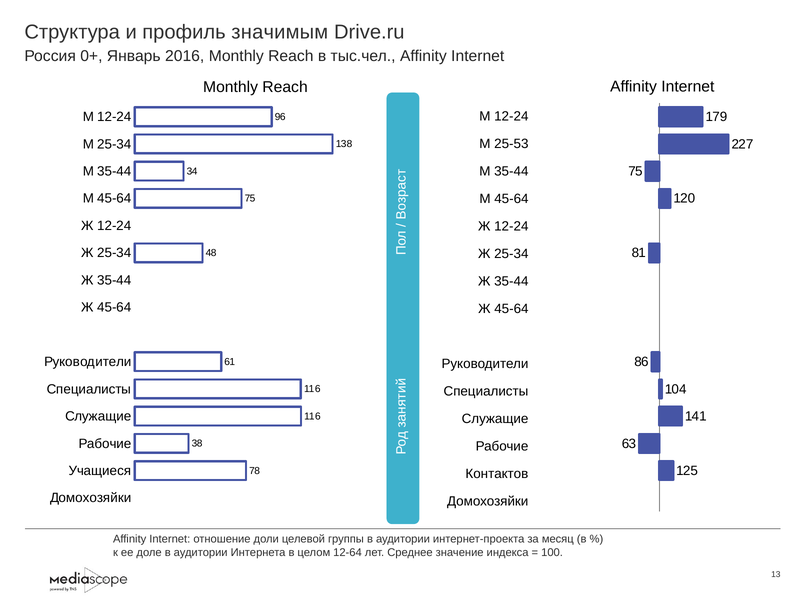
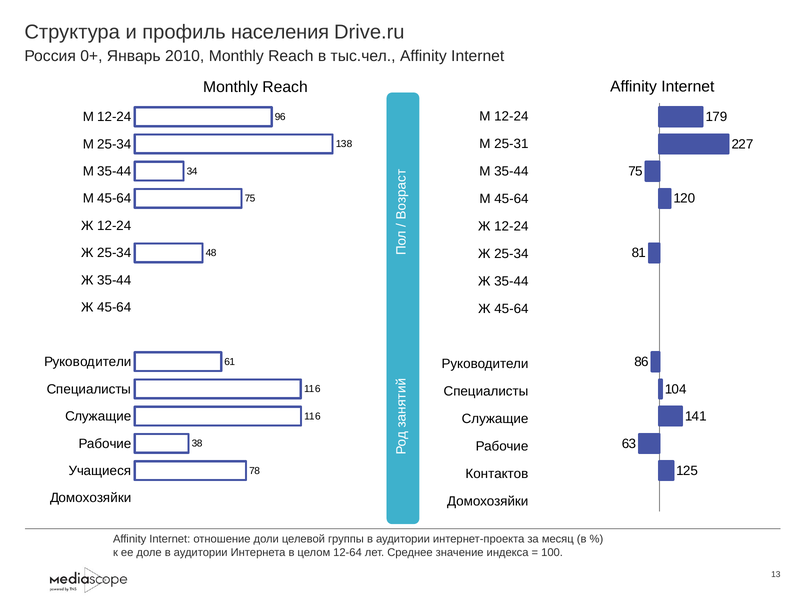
значимым: значимым -> населения
2016: 2016 -> 2010
25-53: 25-53 -> 25-31
